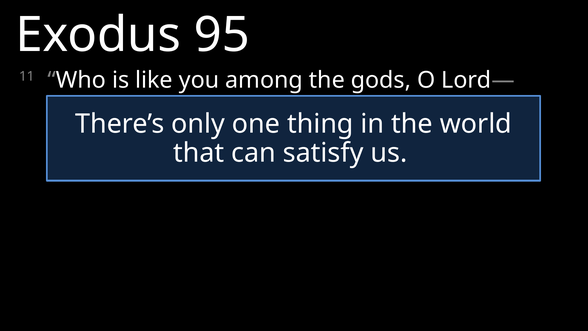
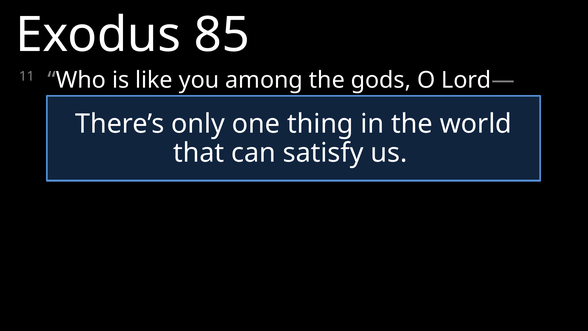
95: 95 -> 85
